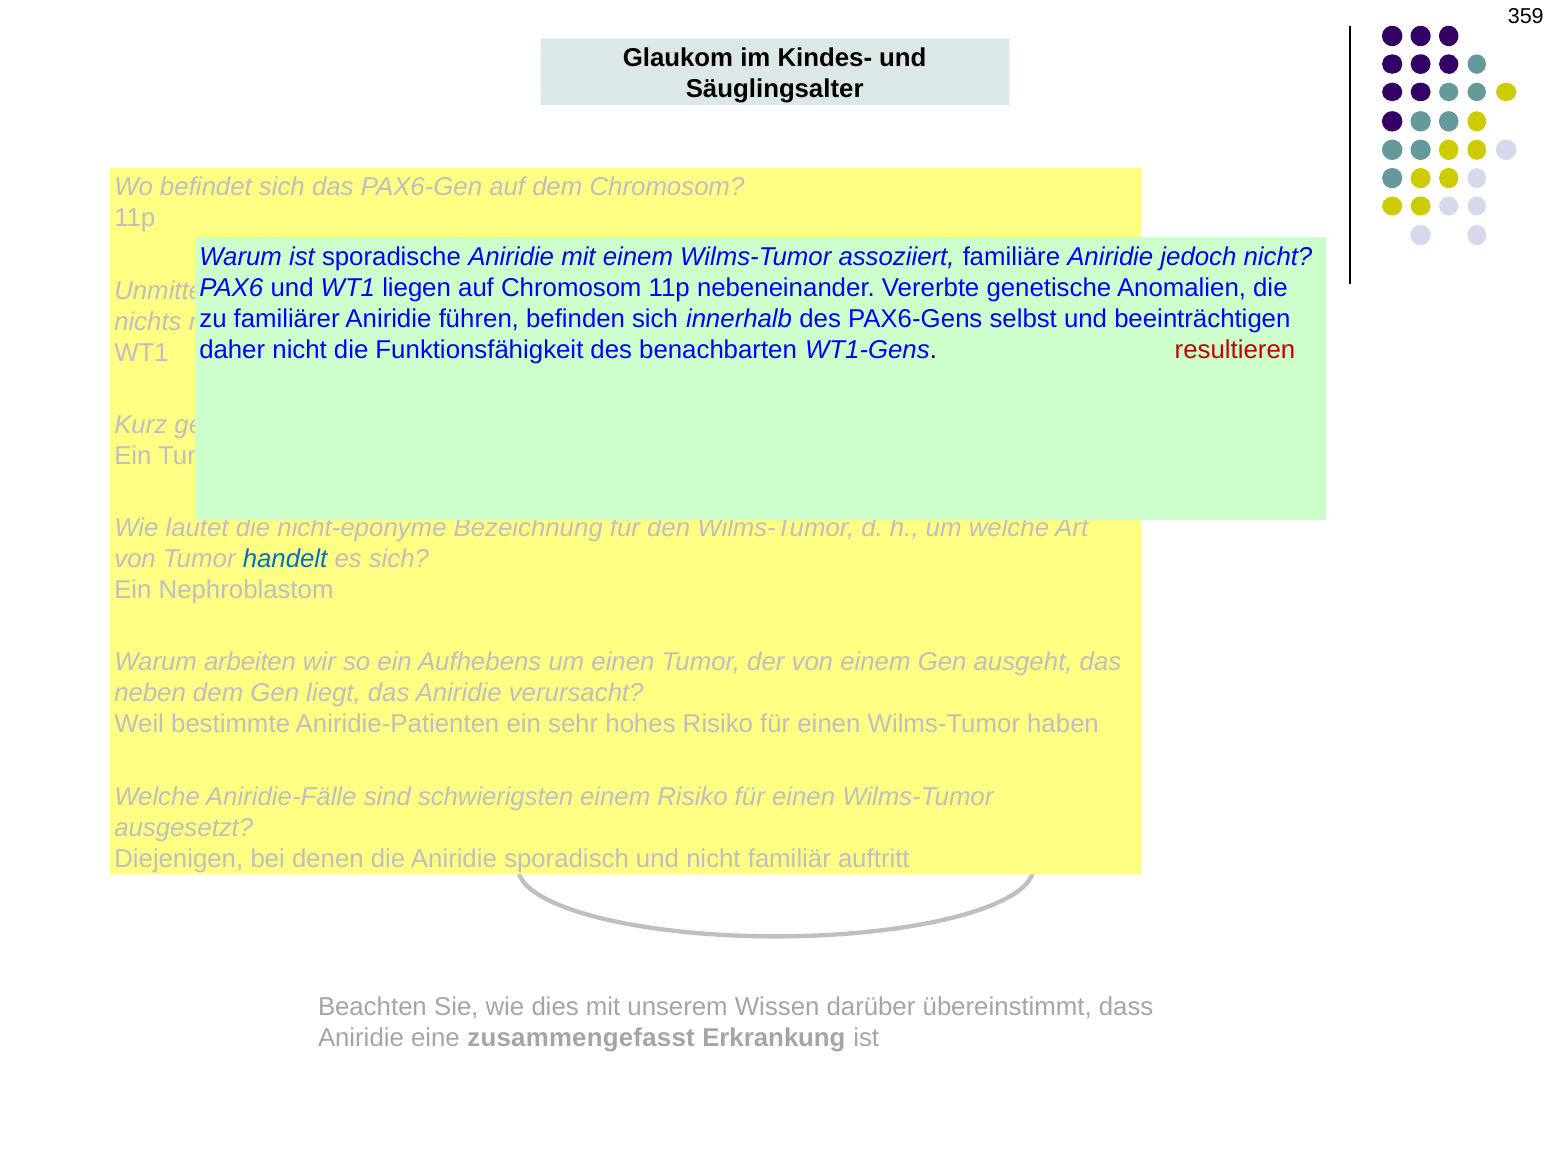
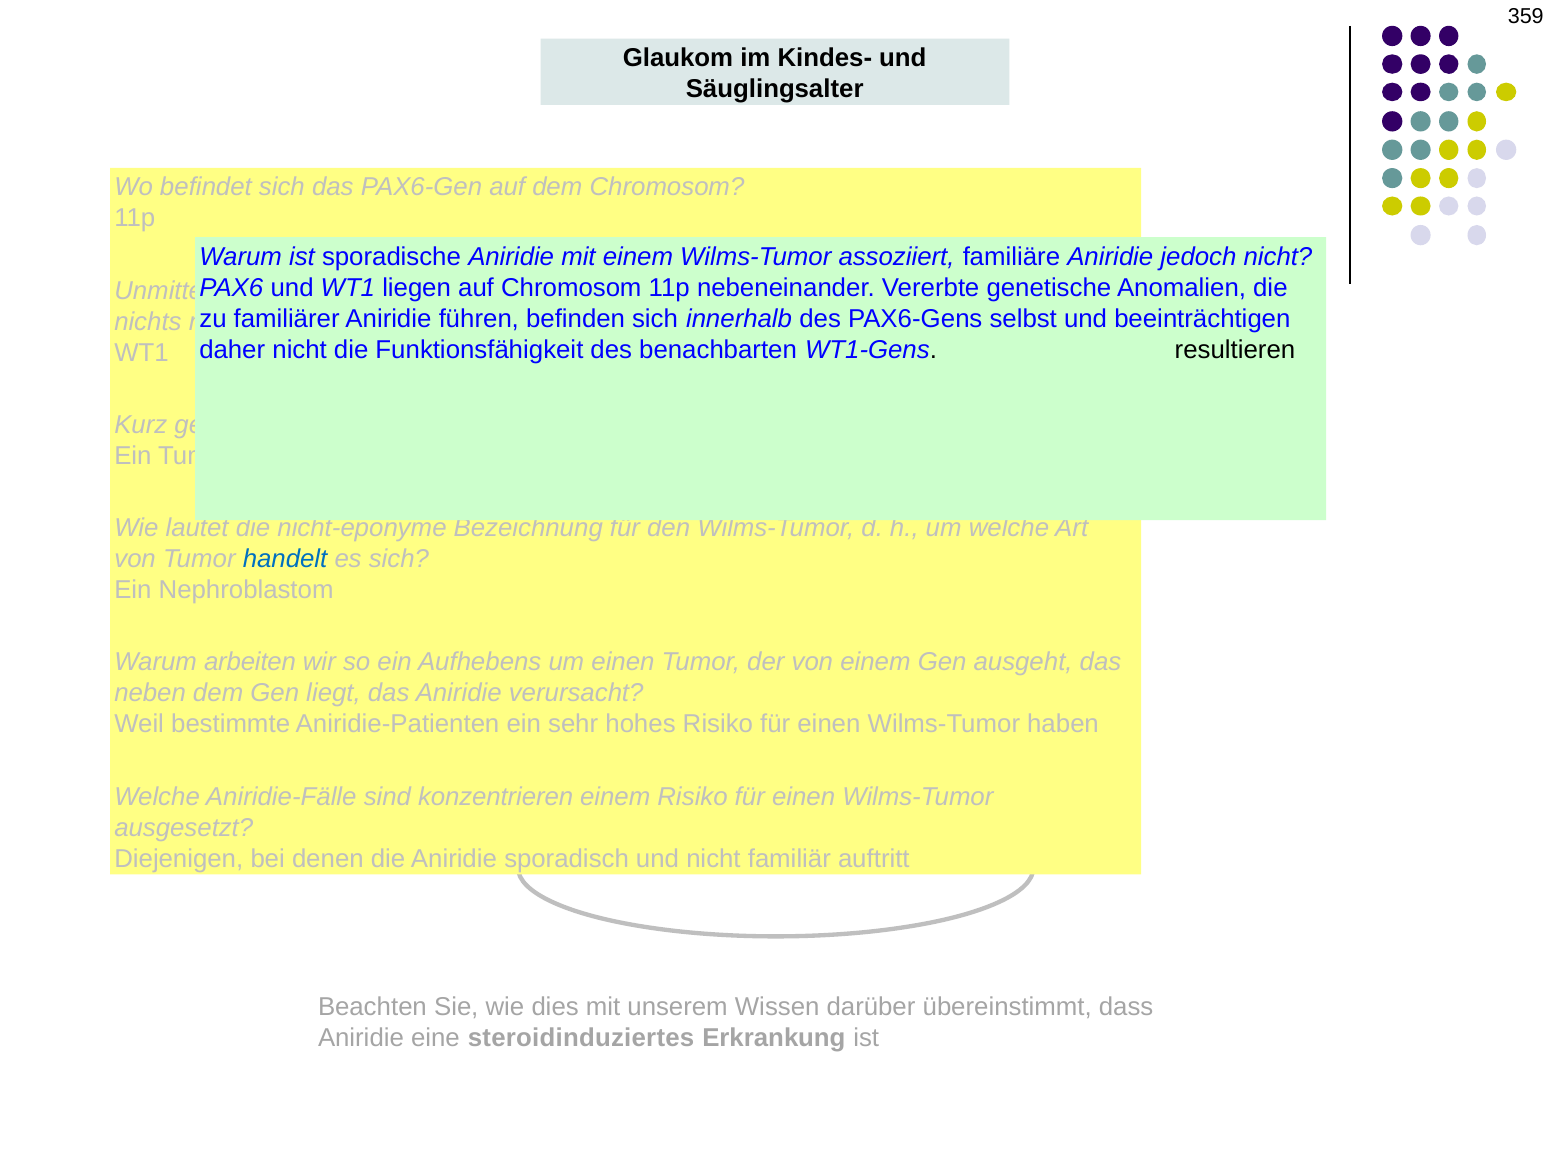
resultieren colour: red -> black
schwierigsten: schwierigsten -> konzentrieren
zusammengefasst: zusammengefasst -> steroidinduziertes
